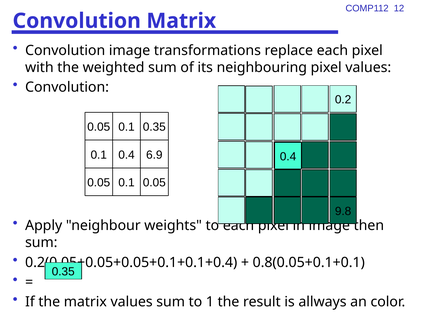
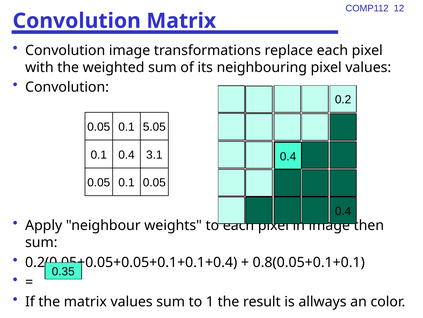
0.1 0.35: 0.35 -> 5.05
6.9: 6.9 -> 3.1
9.8 at (343, 211): 9.8 -> 0.4
